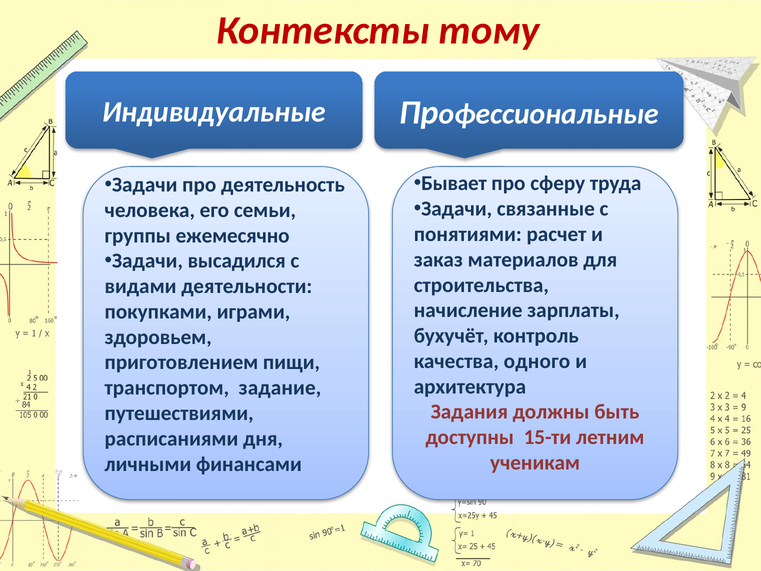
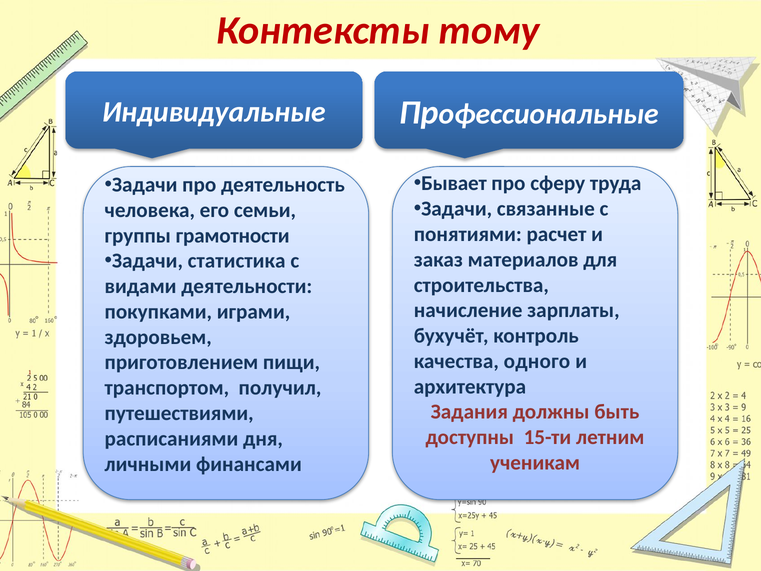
ежемесячно: ежемесячно -> грамотности
высадился: высадился -> статистика
задание: задание -> получил
